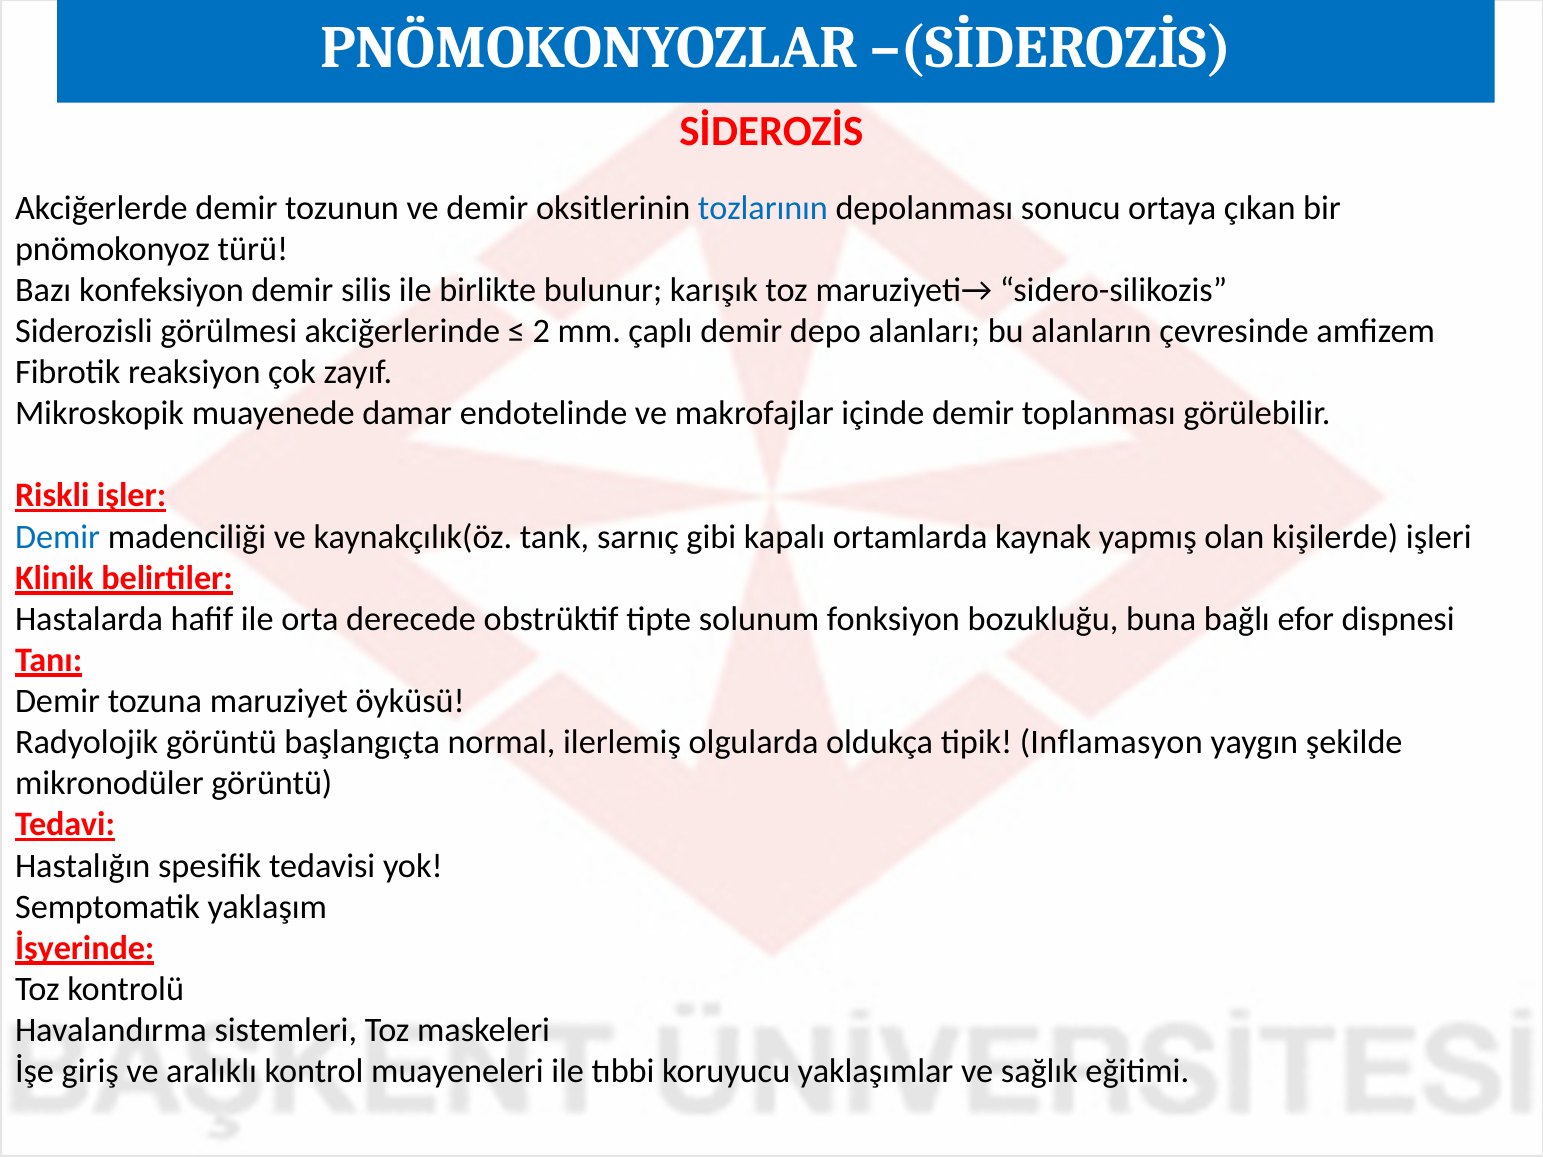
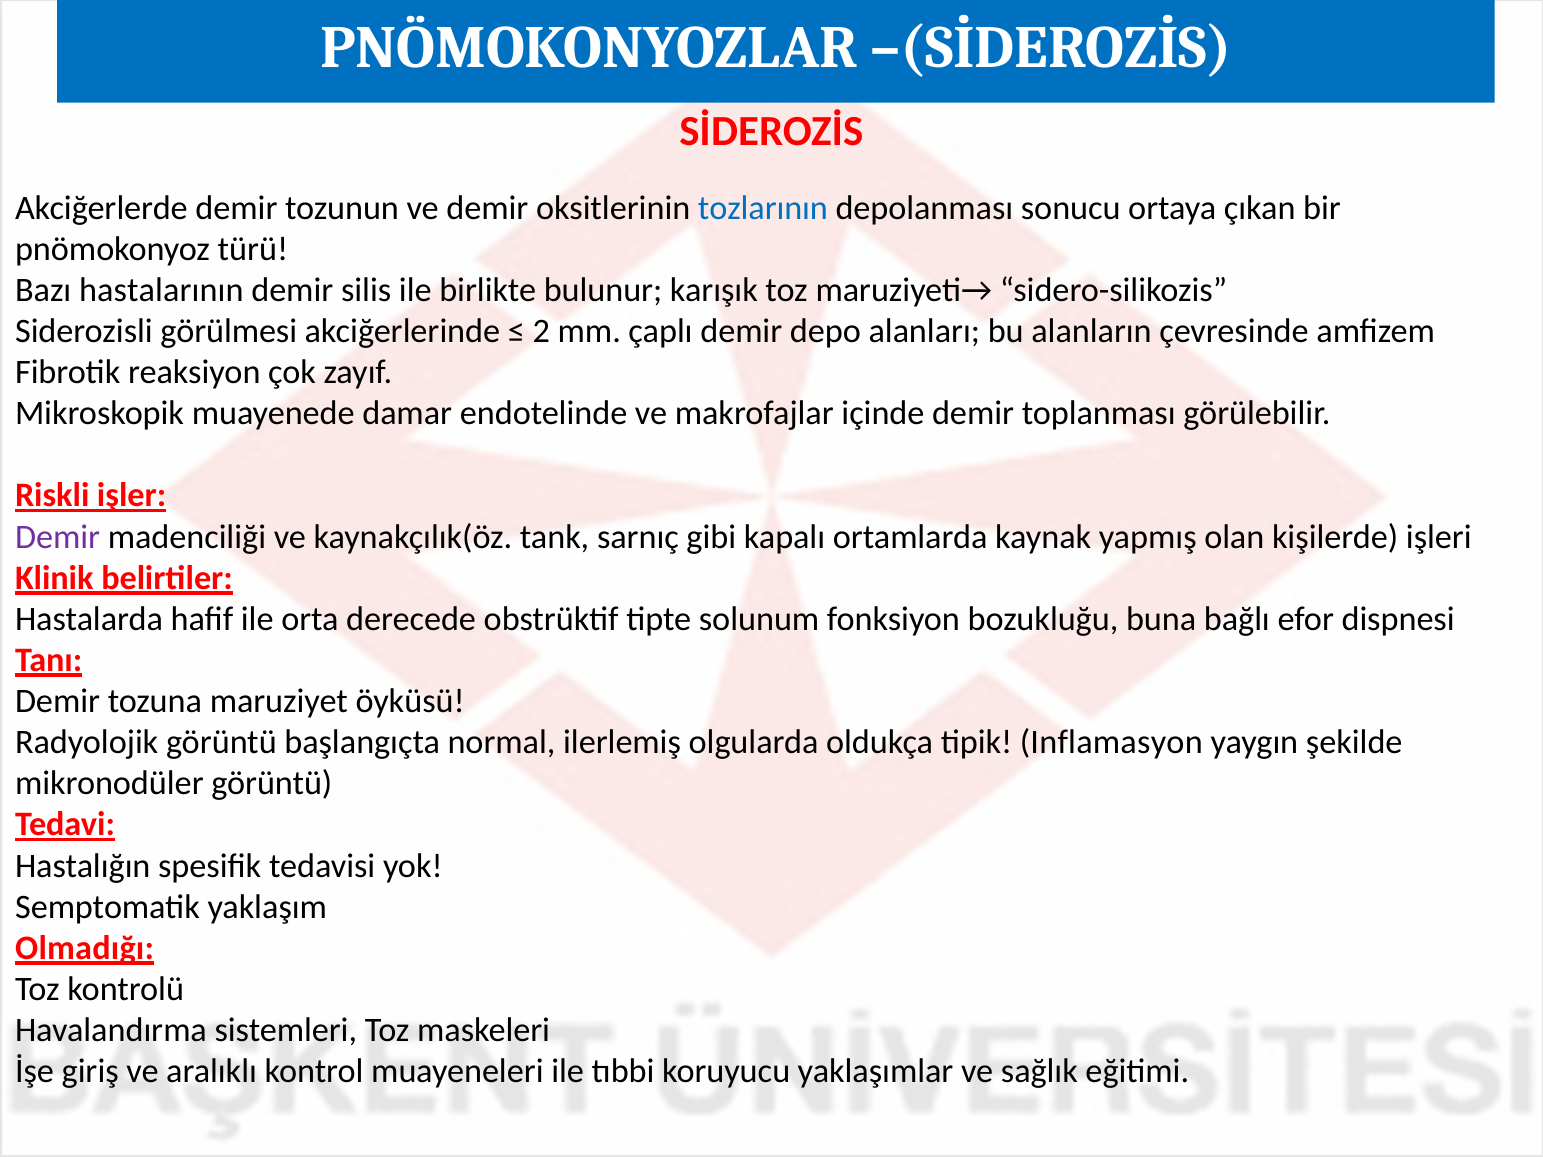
konfeksiyon: konfeksiyon -> hastalarının
Demir at (58, 537) colour: blue -> purple
İşyerinde: İşyerinde -> Olmadığı
